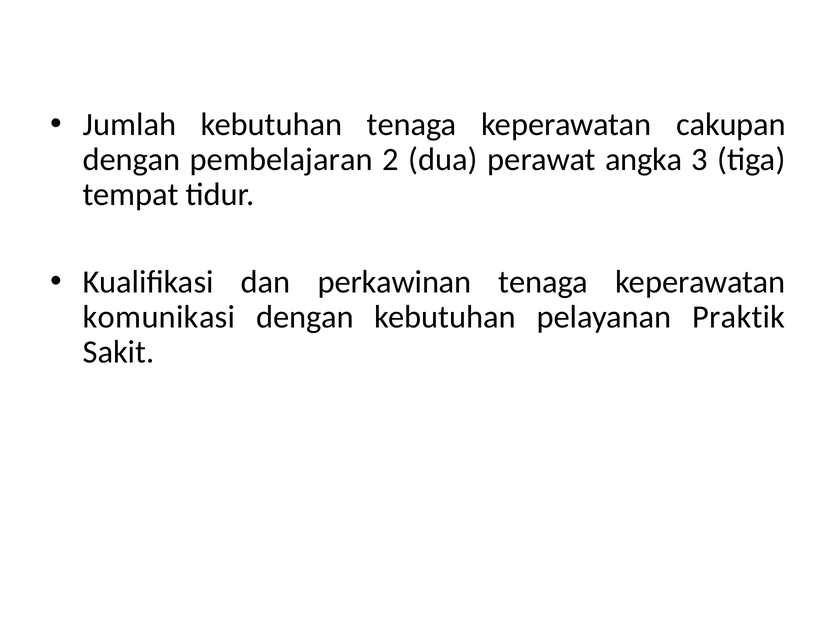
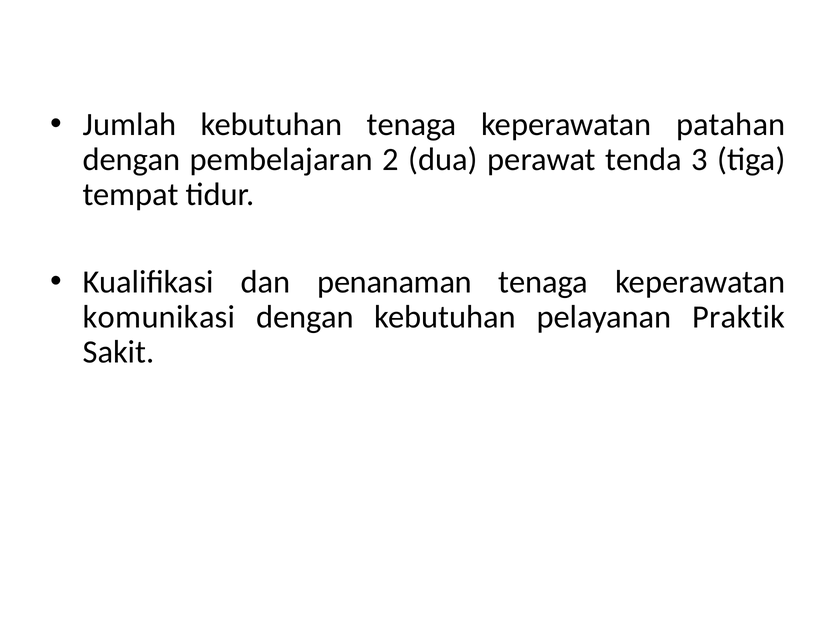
cakupan: cakupan -> patahan
angka: angka -> tenda
perkawinan: perkawinan -> penanaman
